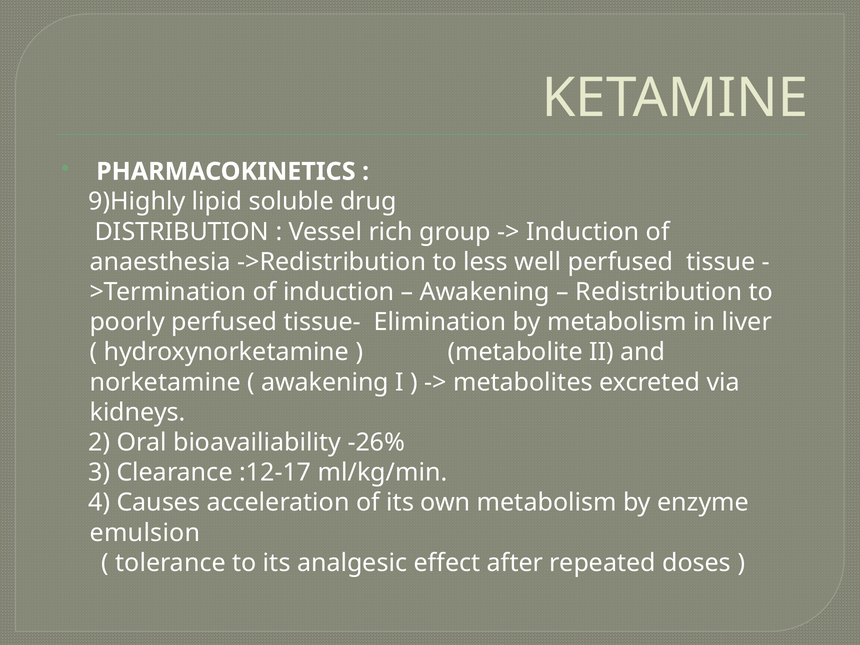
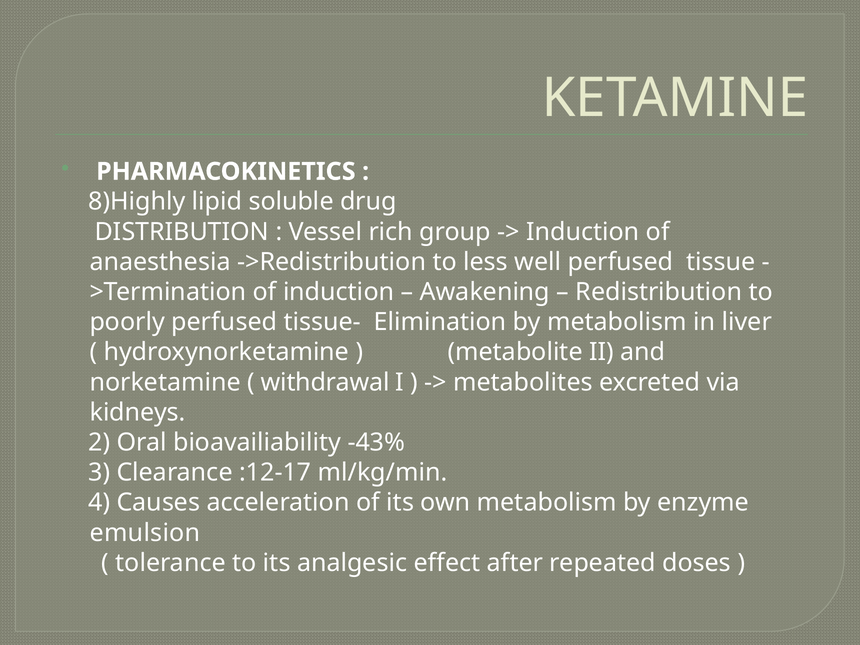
9)Highly: 9)Highly -> 8)Highly
awakening at (325, 382): awakening -> withdrawal
-26%: -26% -> -43%
